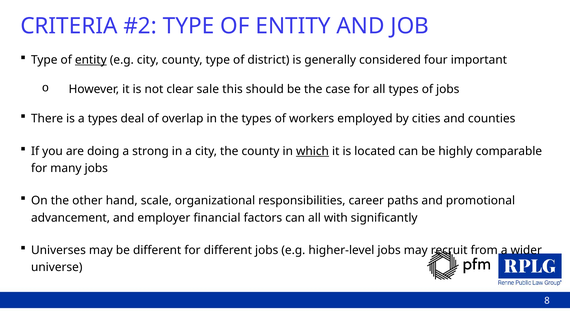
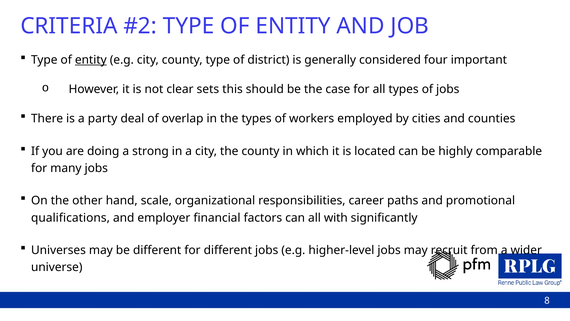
sale: sale -> sets
a types: types -> party
which underline: present -> none
advancement: advancement -> qualifications
